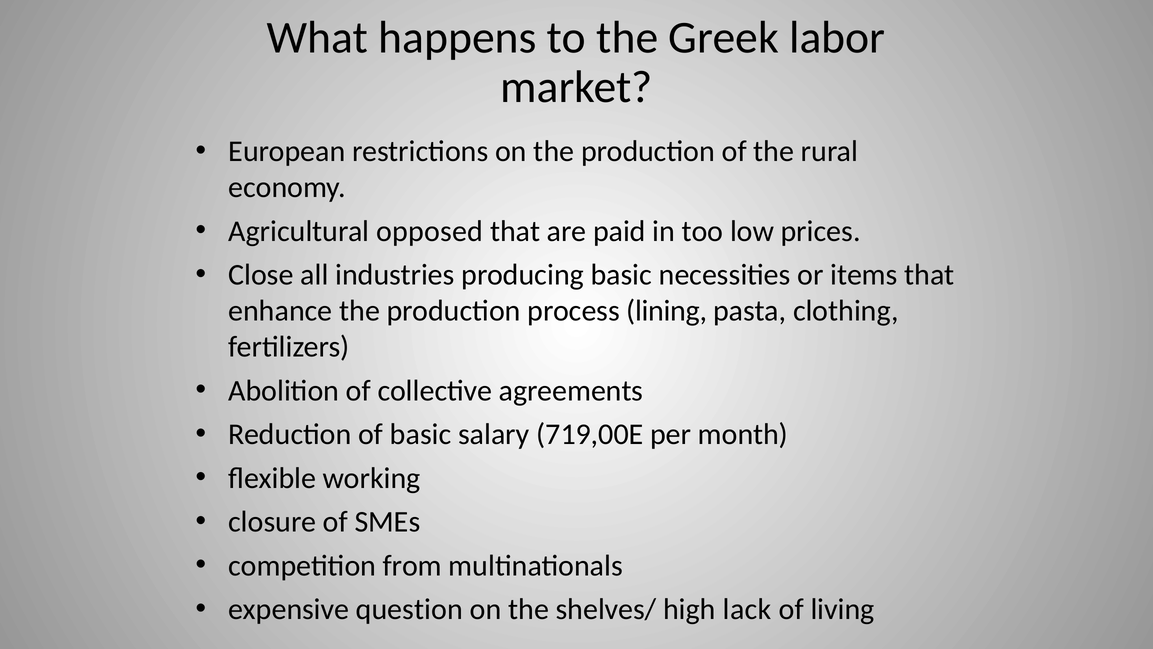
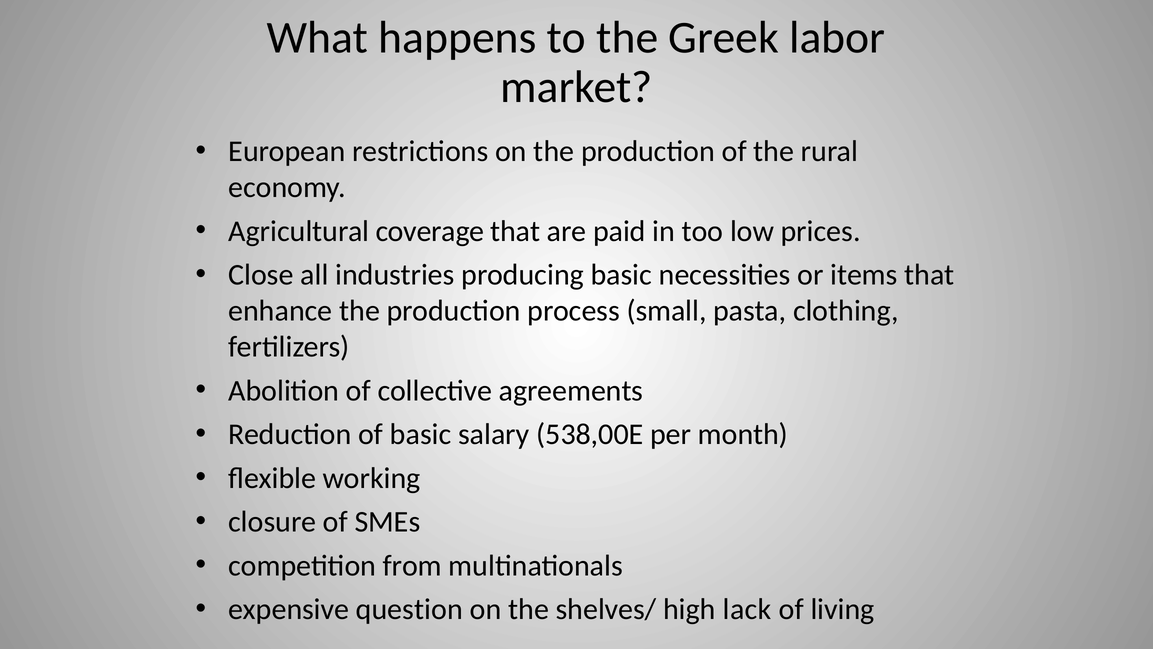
opposed: opposed -> coverage
lining: lining -> small
719,00E: 719,00E -> 538,00E
